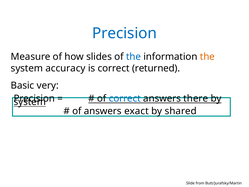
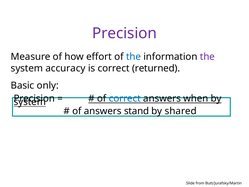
Precision at (124, 33) colour: blue -> purple
slides: slides -> effort
the at (207, 57) colour: orange -> purple
very: very -> only
there: there -> when
exact: exact -> stand
